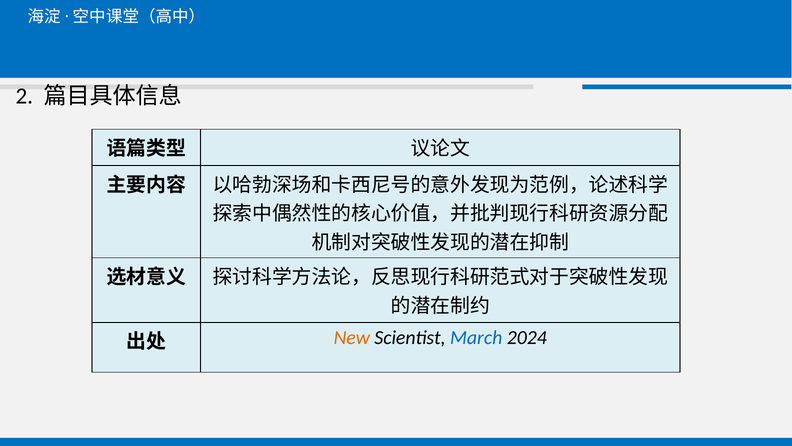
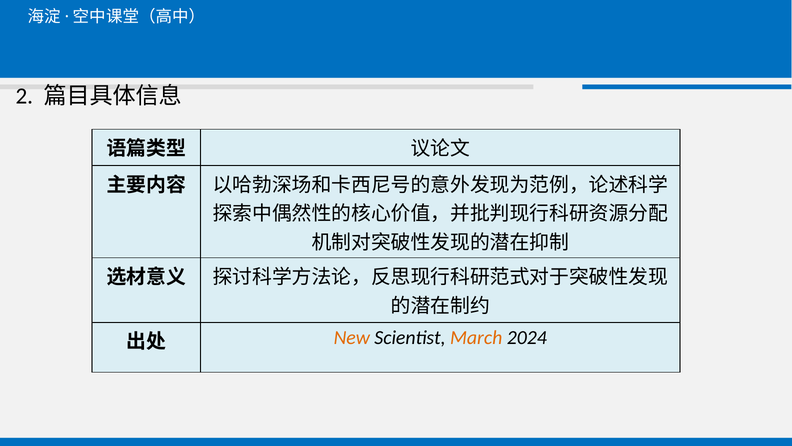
March colour: blue -> orange
